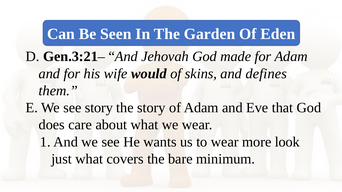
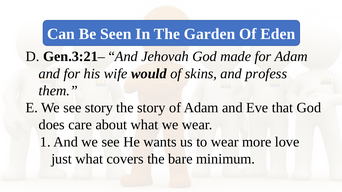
defines: defines -> profess
look: look -> love
